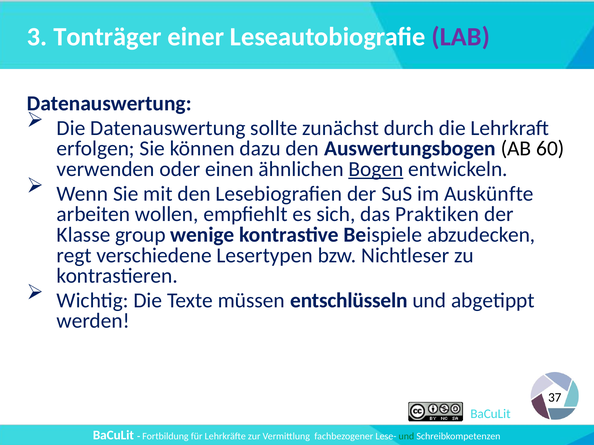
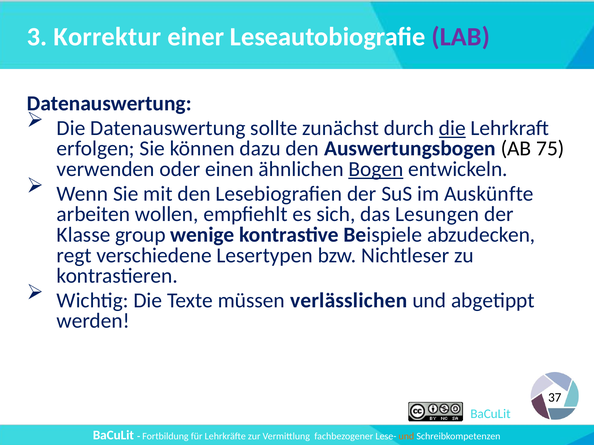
Tonträger: Tonträger -> Korrektur
die at (452, 128) underline: none -> present
60: 60 -> 75
Praktiken: Praktiken -> Lesungen
entschlüsseln: entschlüsseln -> verlässlichen
und at (406, 437) colour: green -> orange
